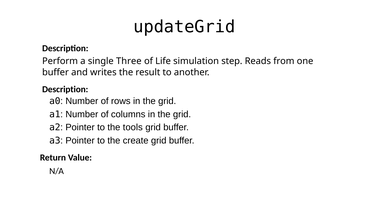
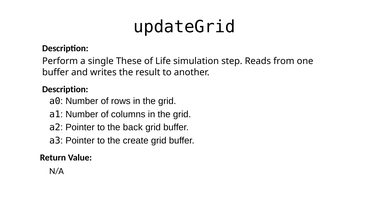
Three: Three -> These
tools: tools -> back
